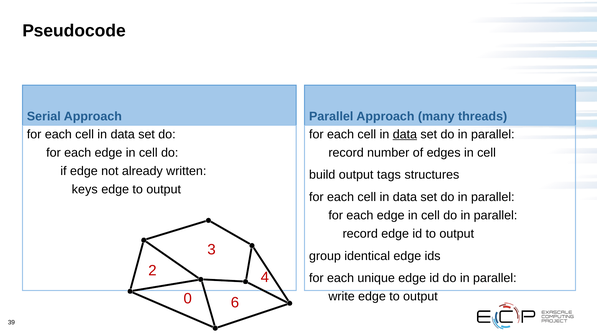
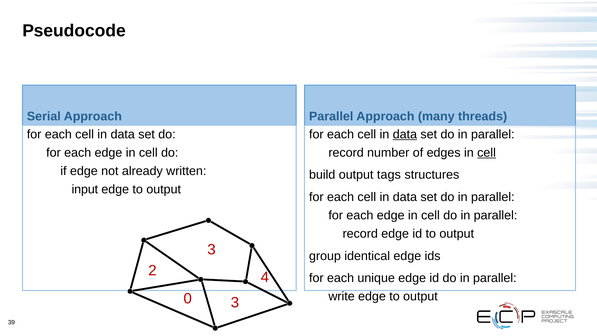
cell at (487, 153) underline: none -> present
keys: keys -> input
0 6: 6 -> 3
